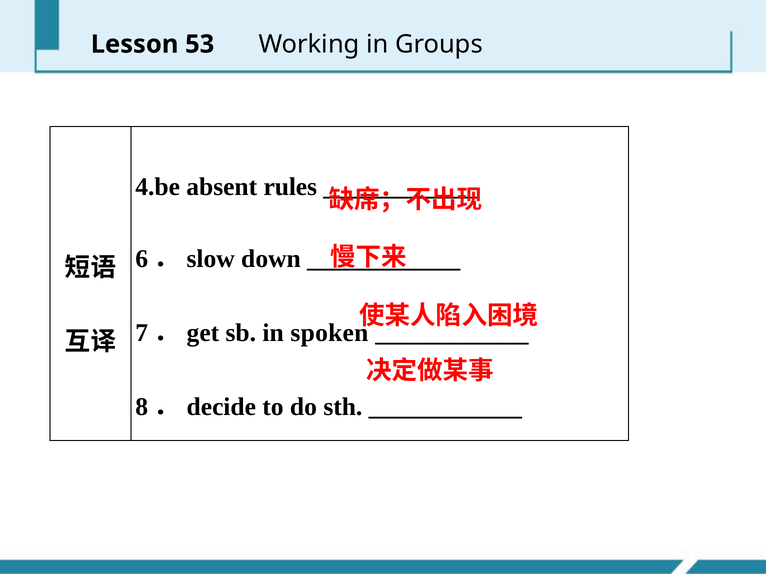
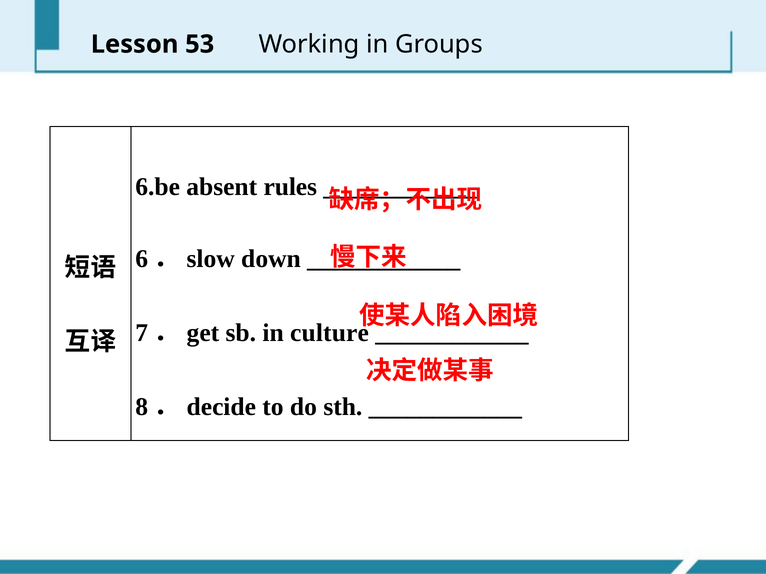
4.be: 4.be -> 6.be
spoken: spoken -> culture
